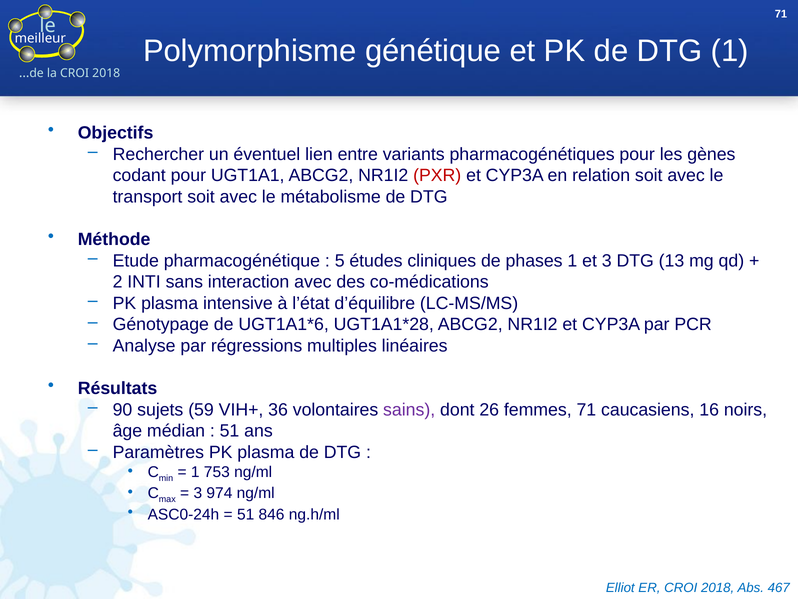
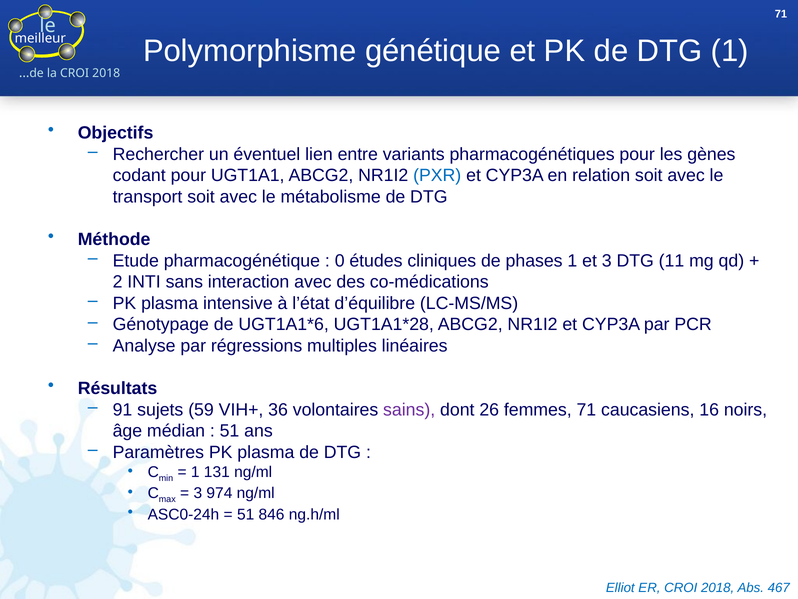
PXR colour: red -> blue
5: 5 -> 0
13: 13 -> 11
90: 90 -> 91
753: 753 -> 131
